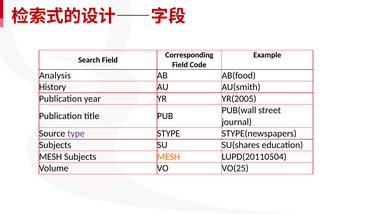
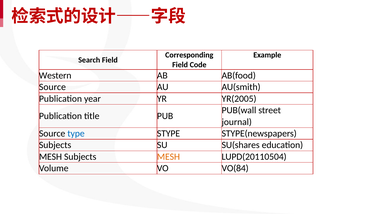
Analysis: Analysis -> Western
History at (53, 87): History -> Source
type colour: purple -> blue
VO(25: VO(25 -> VO(84
